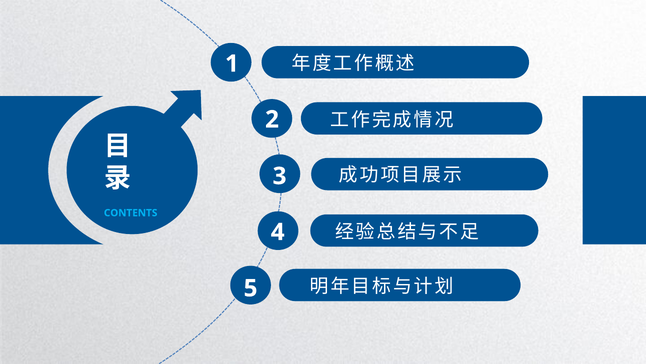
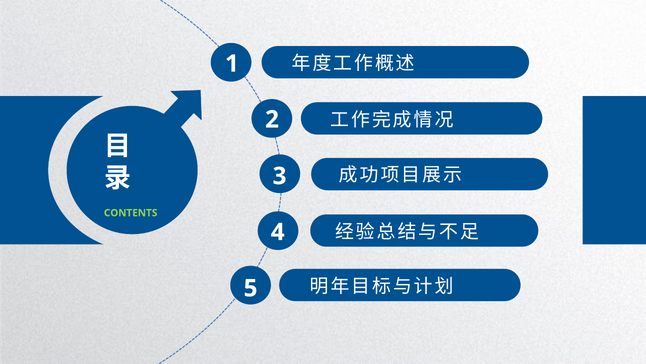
CONTENTS colour: light blue -> light green
